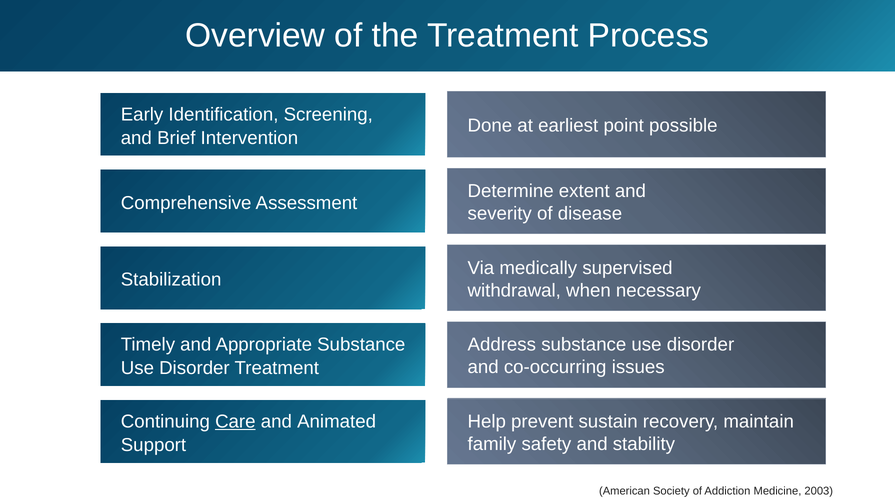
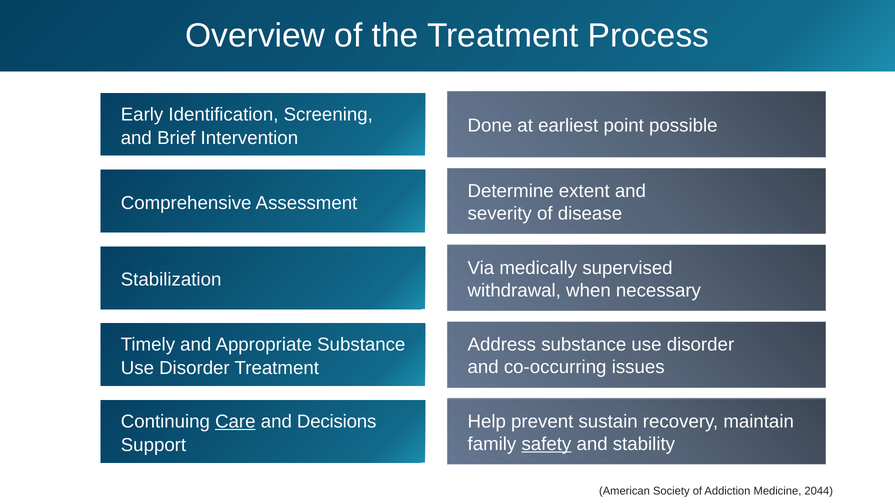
Animated: Animated -> Decisions
safety underline: none -> present
2003: 2003 -> 2044
